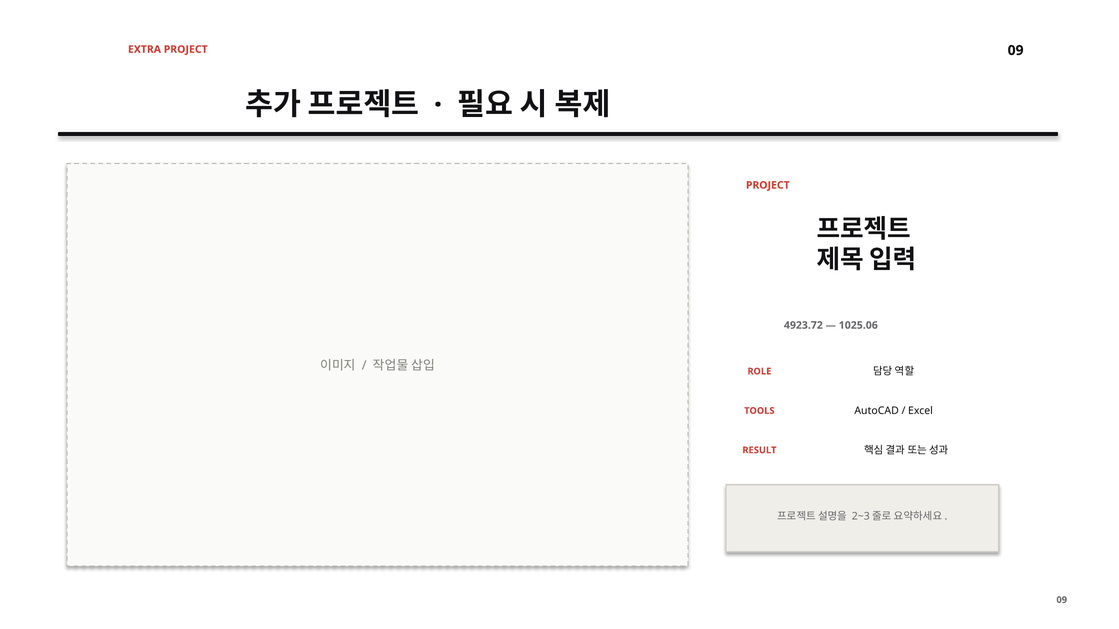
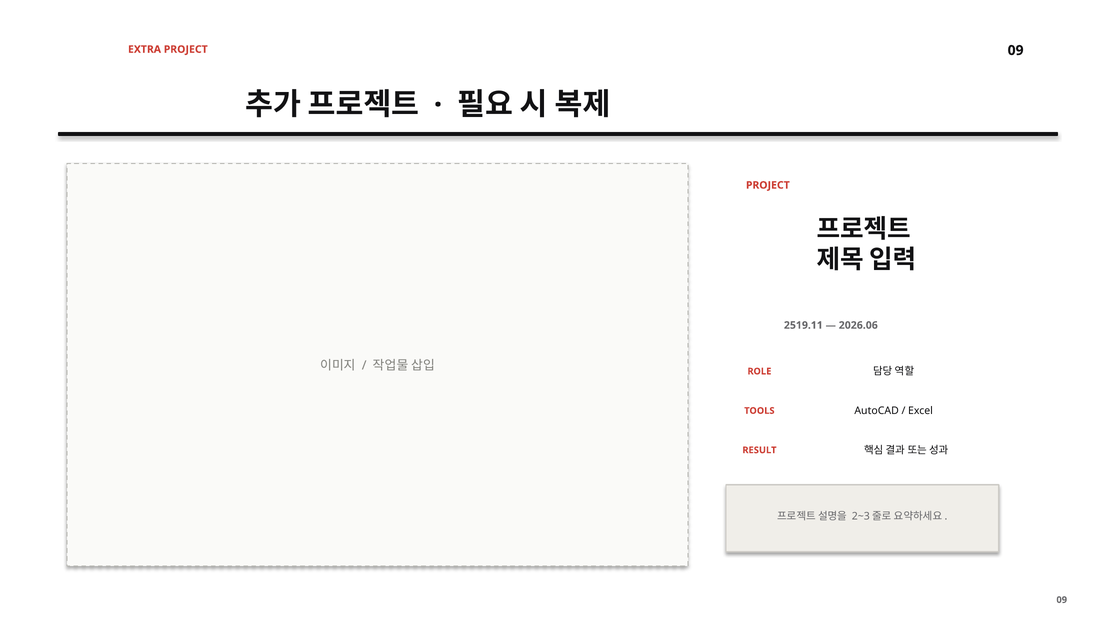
4923.72: 4923.72 -> 2519.11
1025.06: 1025.06 -> 2026.06
